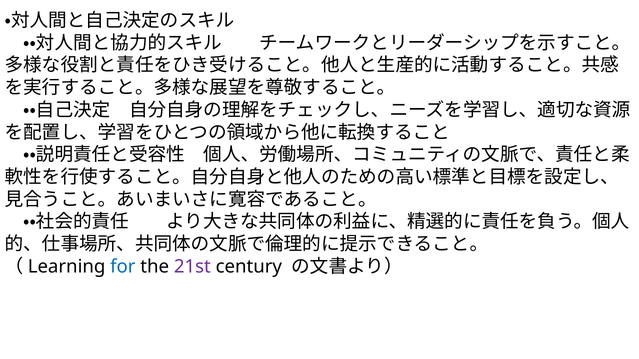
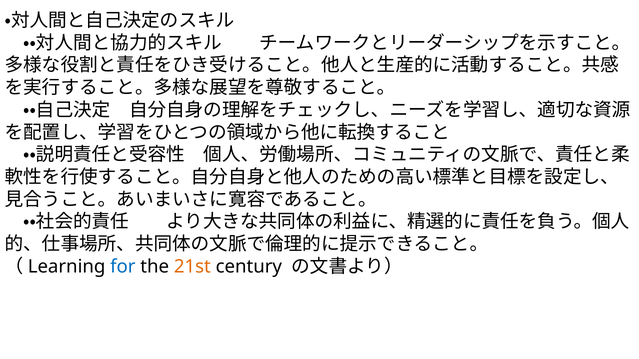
21st colour: purple -> orange
